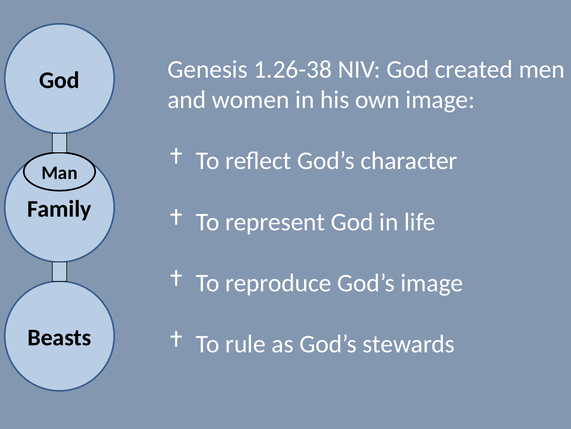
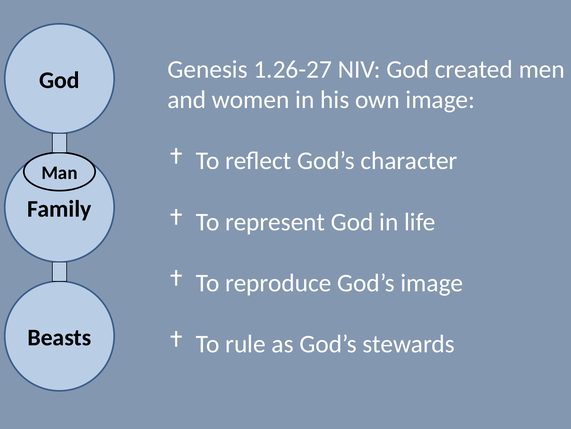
1.26-38: 1.26-38 -> 1.26-27
